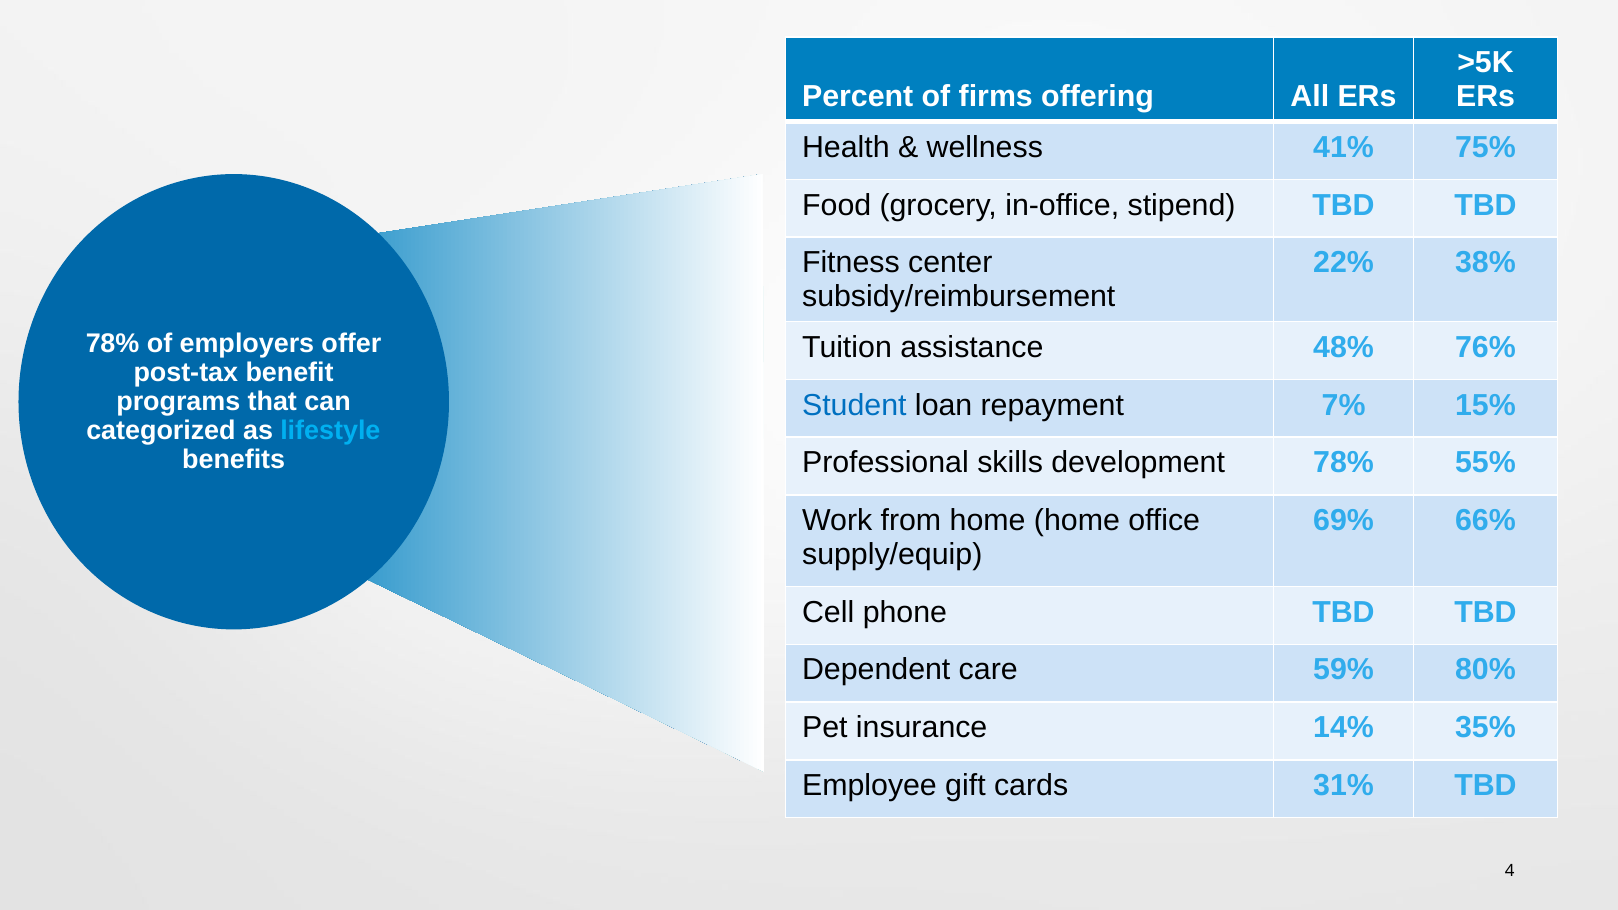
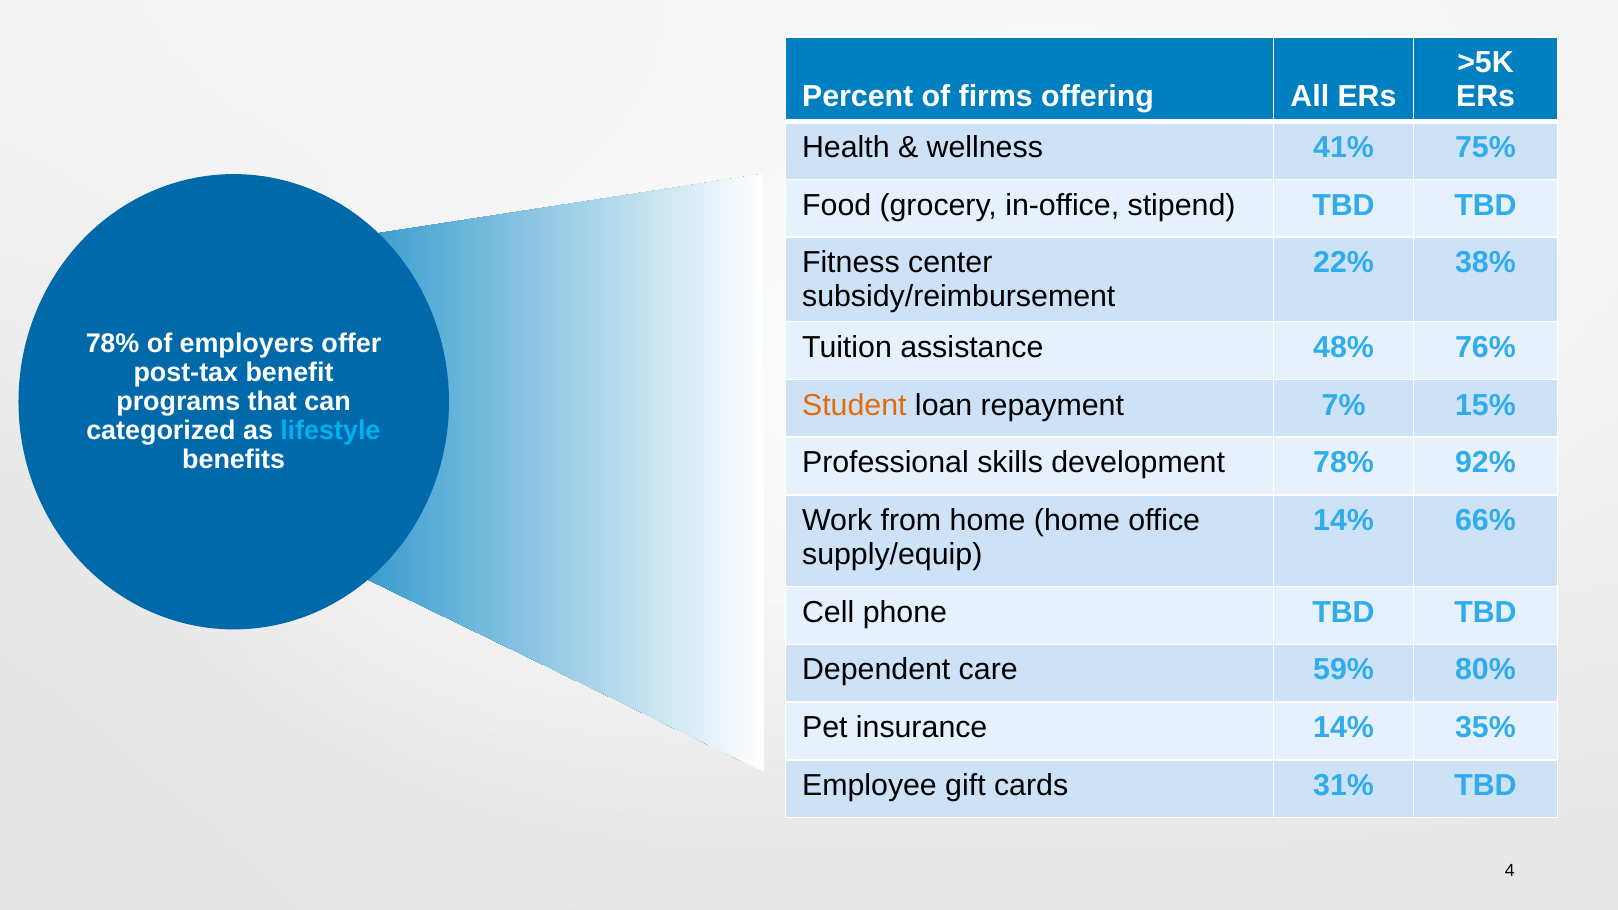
Student colour: blue -> orange
55%: 55% -> 92%
69% at (1344, 521): 69% -> 14%
